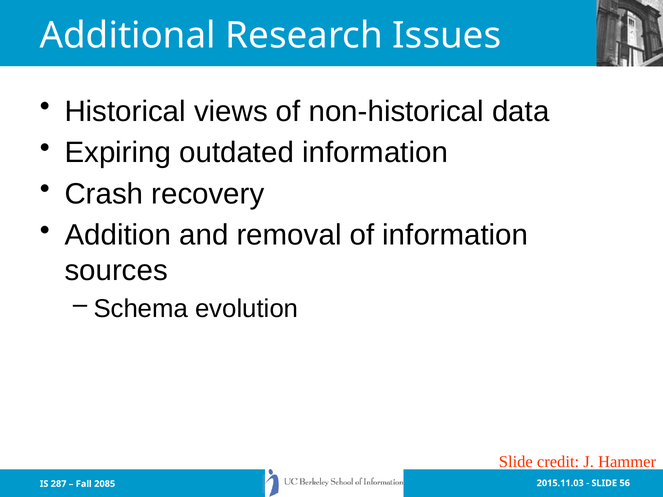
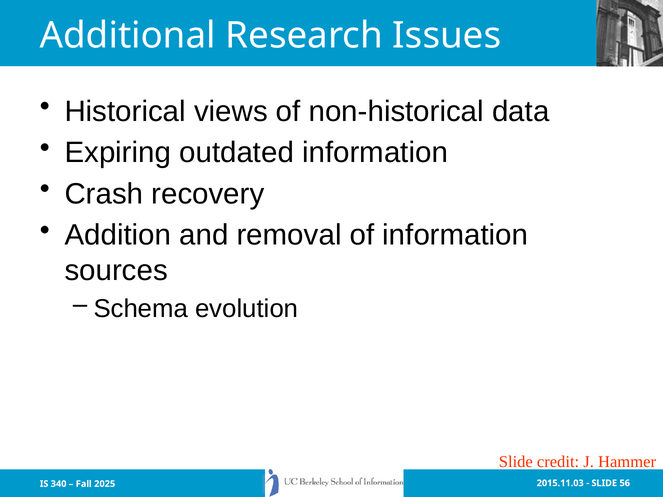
287: 287 -> 340
2085: 2085 -> 2025
